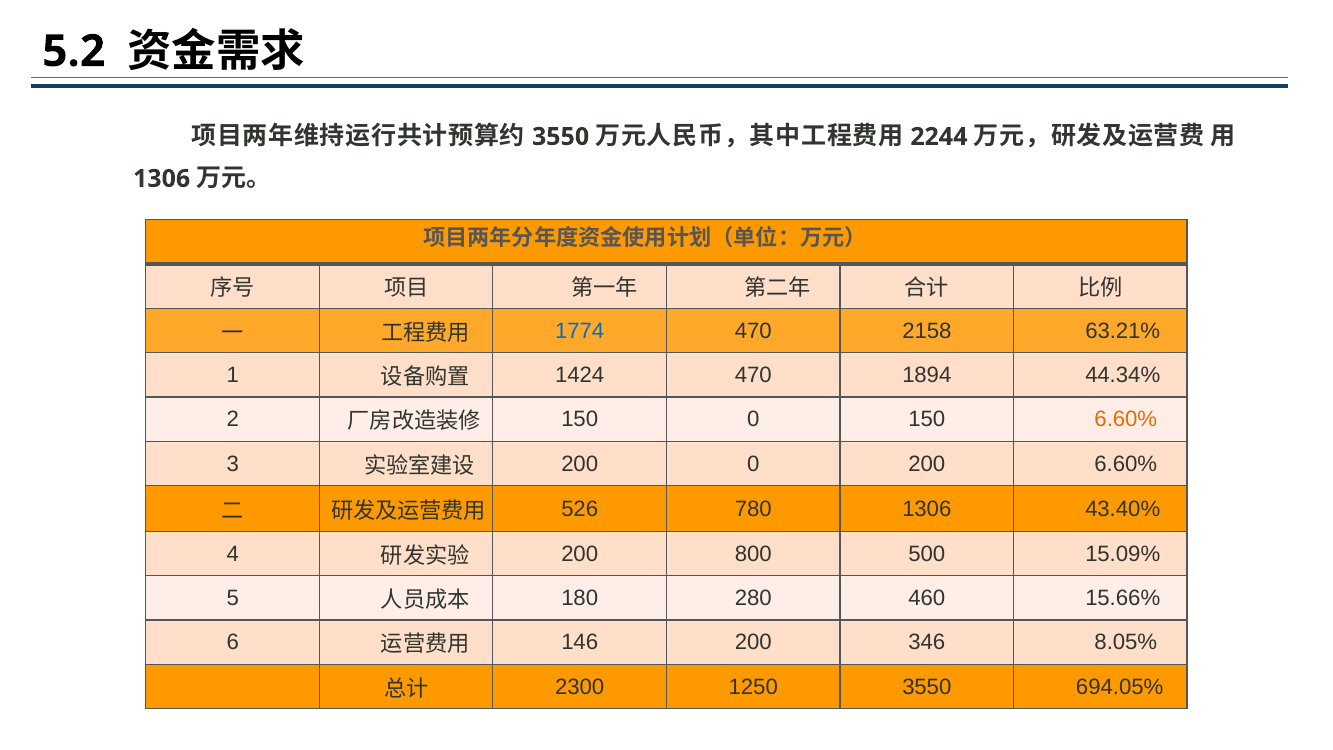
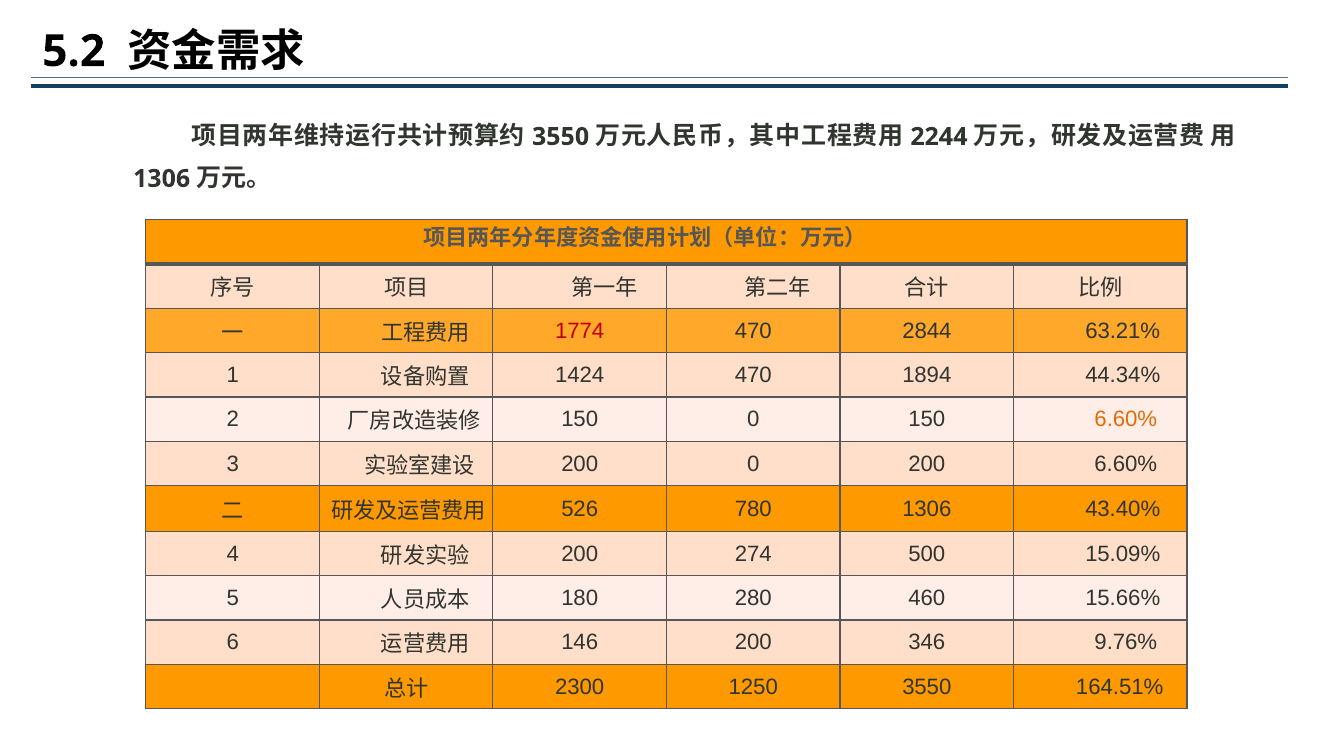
1774 colour: blue -> red
2158: 2158 -> 2844
800: 800 -> 274
8.05%: 8.05% -> 9.76%
694.05%: 694.05% -> 164.51%
